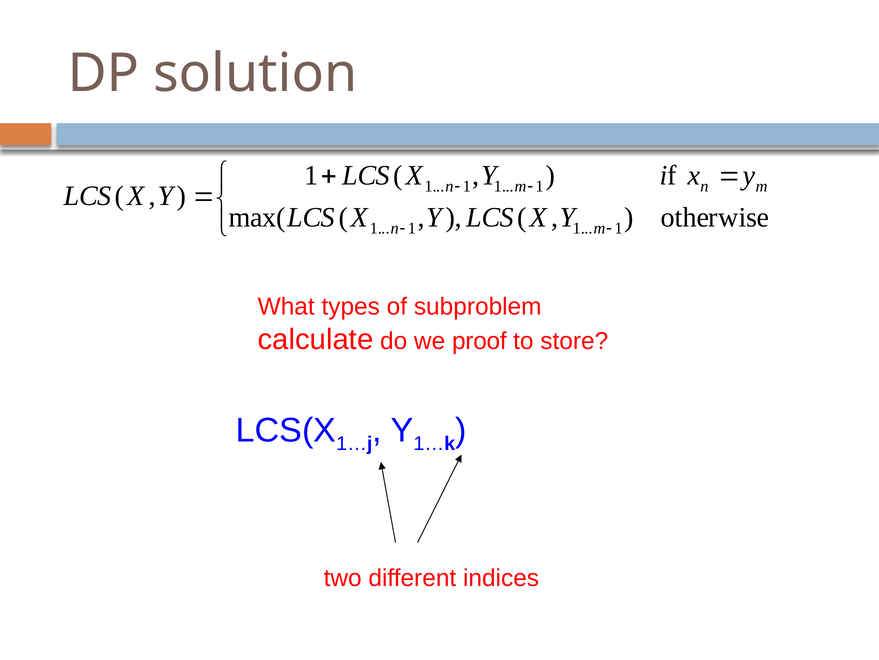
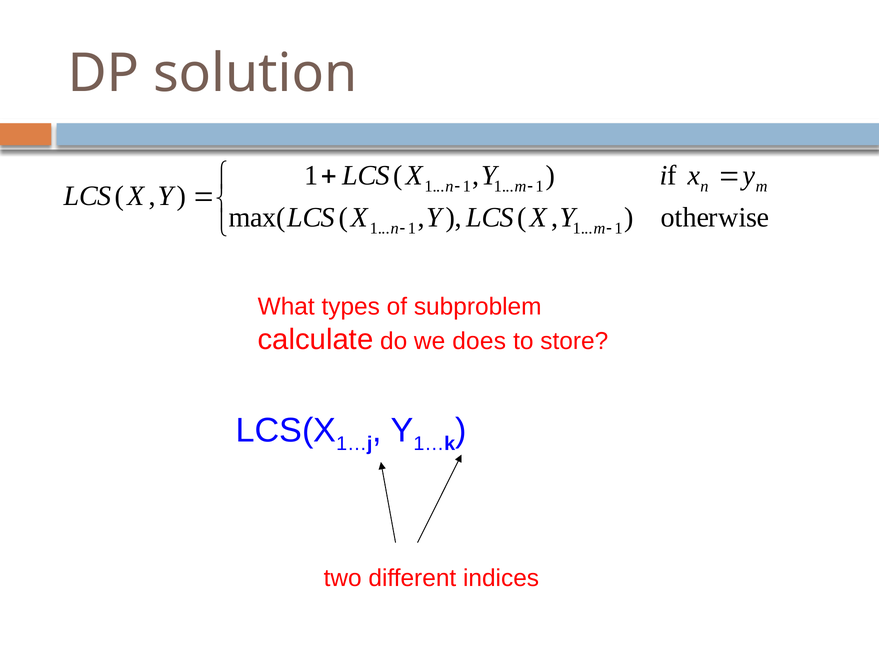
proof: proof -> does
